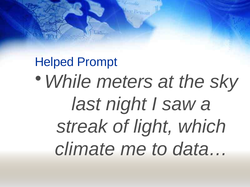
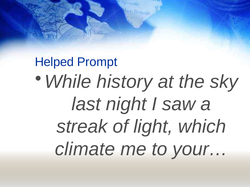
meters: meters -> history
data…: data… -> your…
